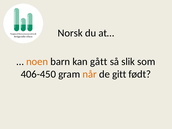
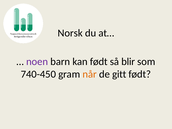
noen colour: orange -> purple
kan gått: gått -> født
slik: slik -> blir
406-450: 406-450 -> 740-450
